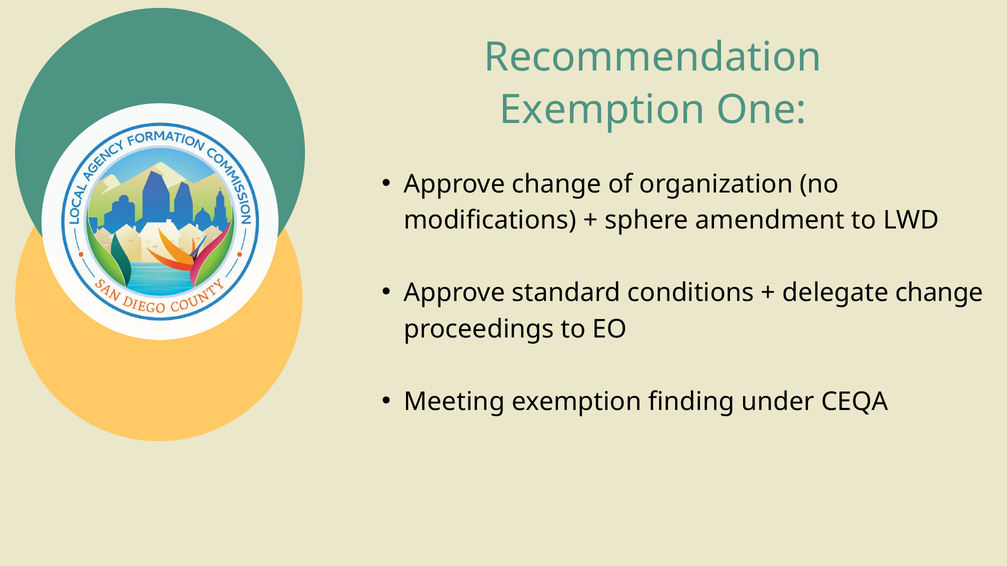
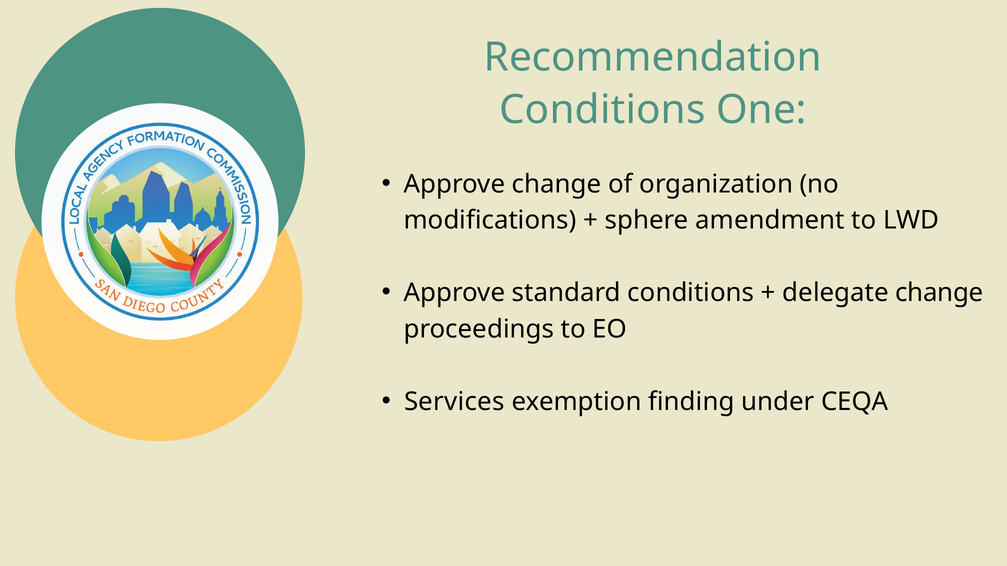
Exemption at (602, 110): Exemption -> Conditions
Meeting: Meeting -> Services
